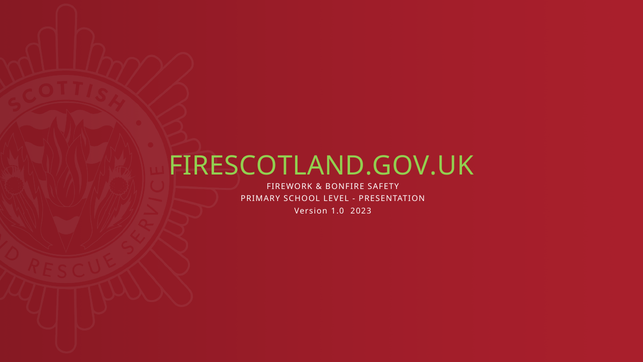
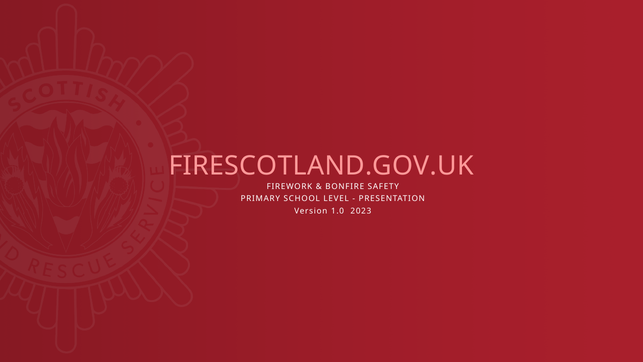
FIRESCOTLAND.GOV.UK colour: light green -> pink
